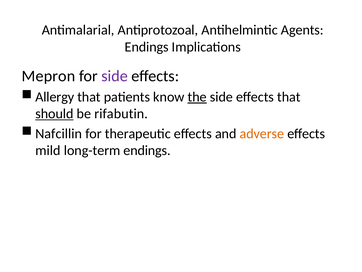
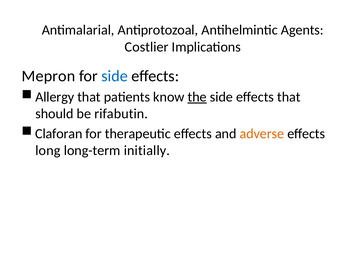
Endings at (147, 47): Endings -> Costlier
side at (115, 76) colour: purple -> blue
should underline: present -> none
Nafcillin: Nafcillin -> Claforan
mild: mild -> long
long-term endings: endings -> initially
